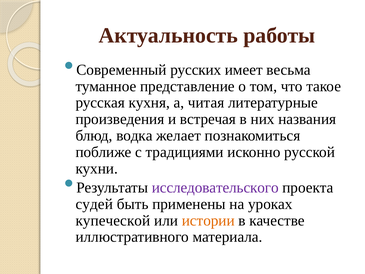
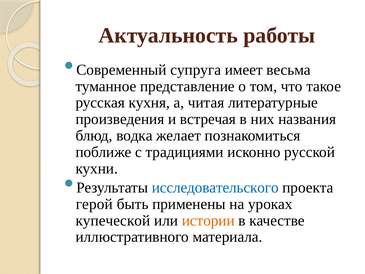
русских: русских -> супруга
исследовательского colour: purple -> blue
судей: судей -> герой
